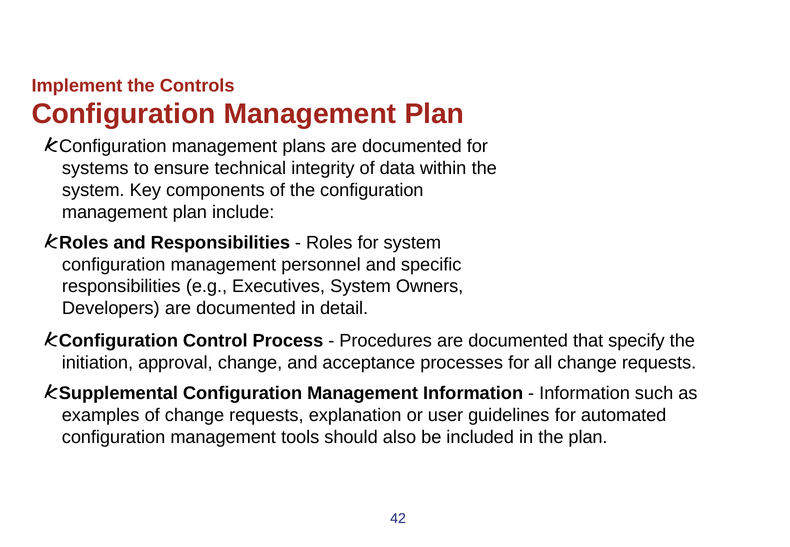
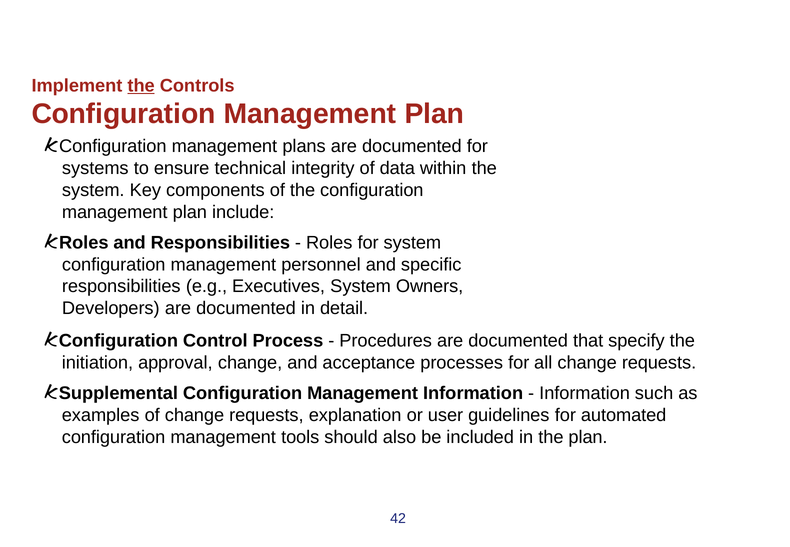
the at (141, 86) underline: none -> present
